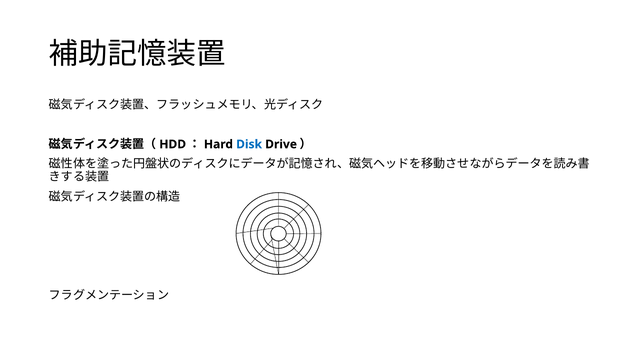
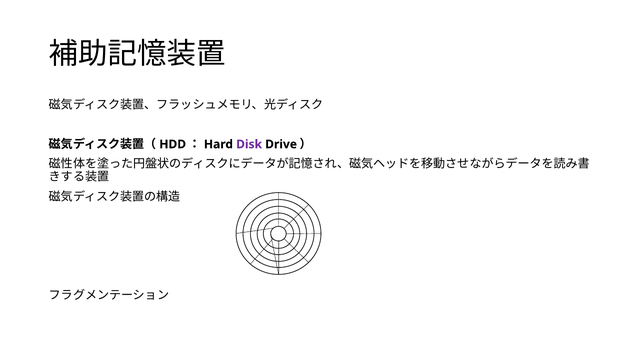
Disk colour: blue -> purple
